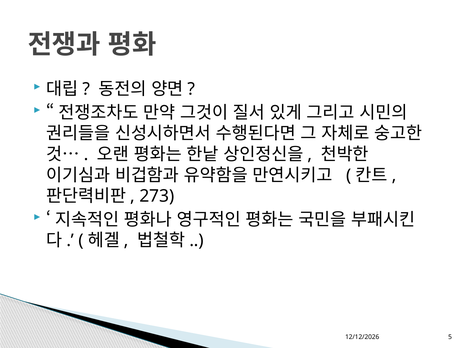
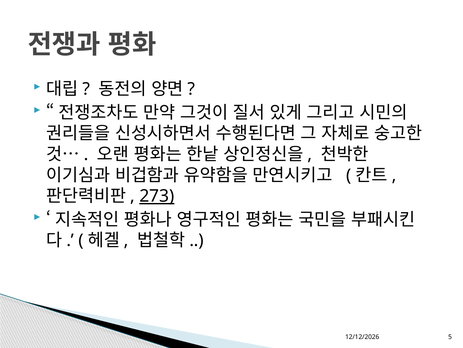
273 underline: none -> present
